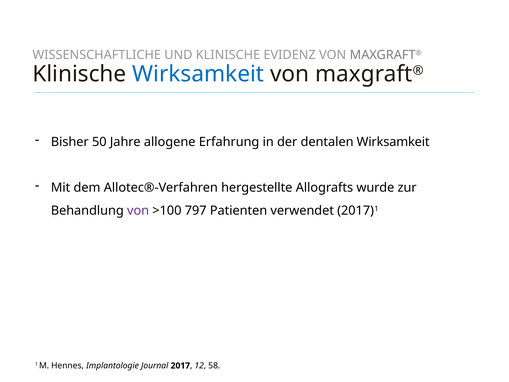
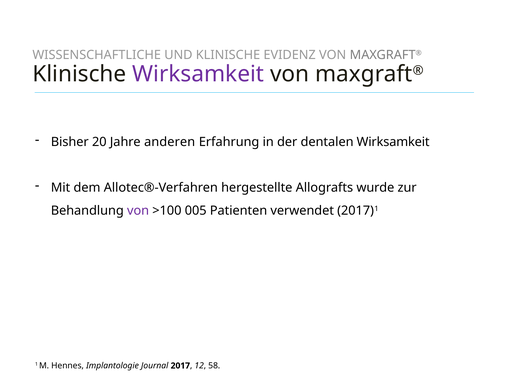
Wirksamkeit at (198, 74) colour: blue -> purple
50: 50 -> 20
allogene: allogene -> anderen
797: 797 -> 005
